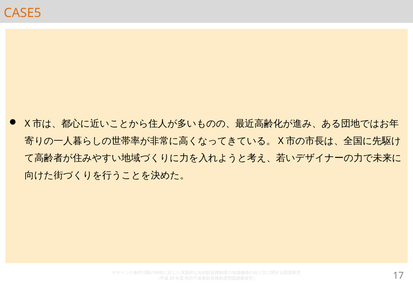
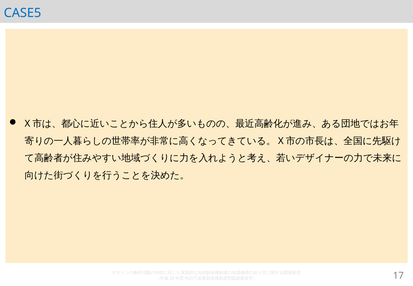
CASE5 colour: orange -> blue
